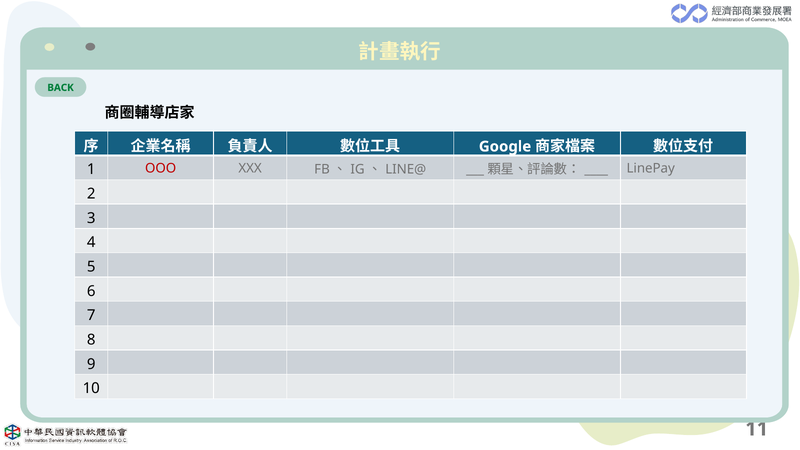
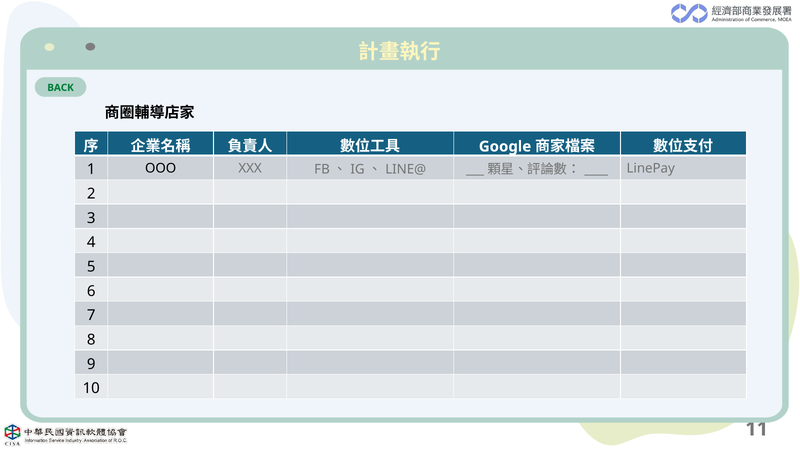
OOO colour: red -> black
